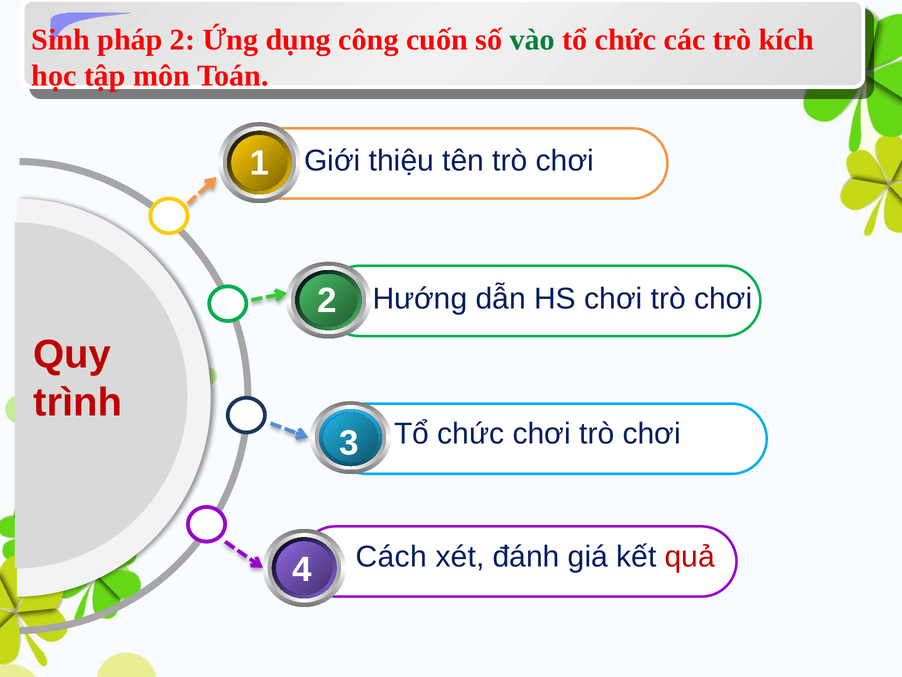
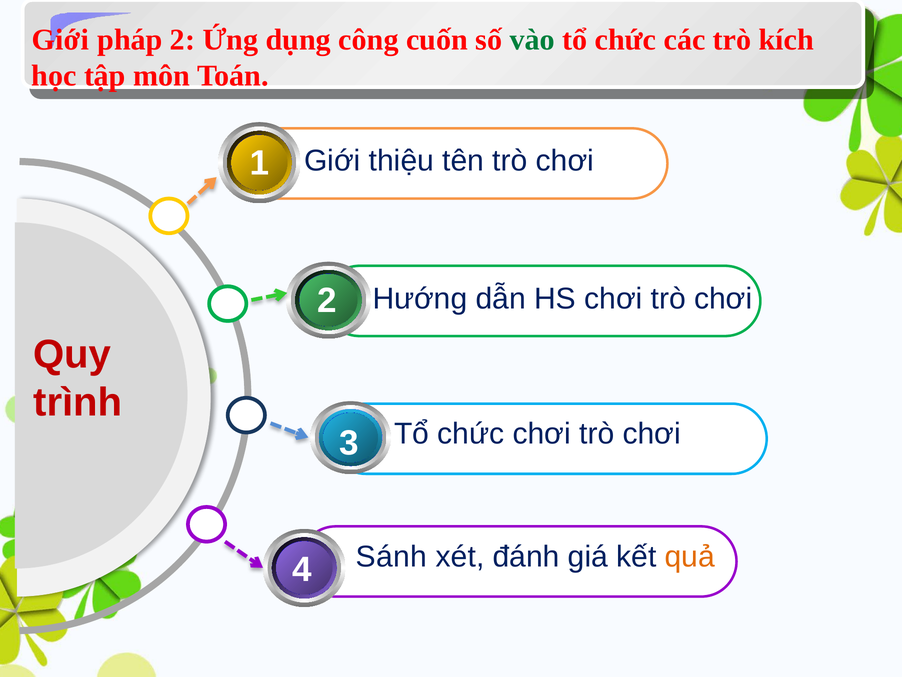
Sinh at (61, 40): Sinh -> Giới
Cách: Cách -> Sánh
quả colour: red -> orange
